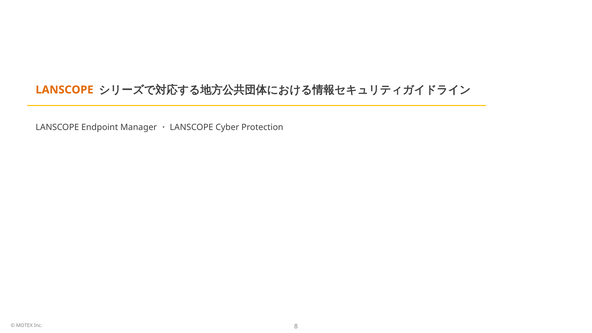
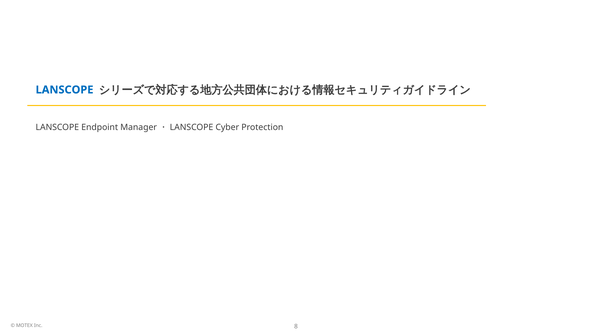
LANSCOPE at (65, 90) colour: orange -> blue
